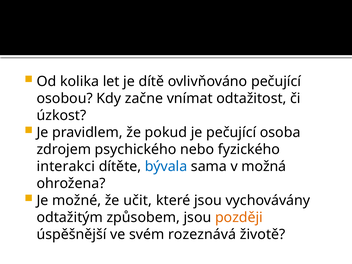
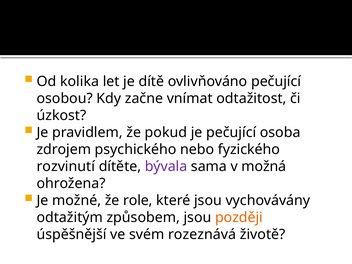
interakci: interakci -> rozvinutí
bývala colour: blue -> purple
učit: učit -> role
